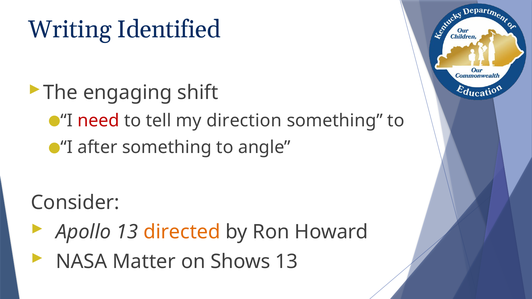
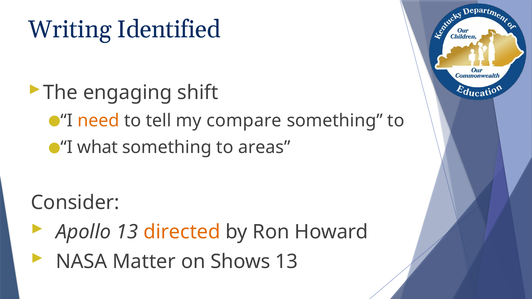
need colour: red -> orange
direction: direction -> compare
after: after -> what
angle: angle -> areas
